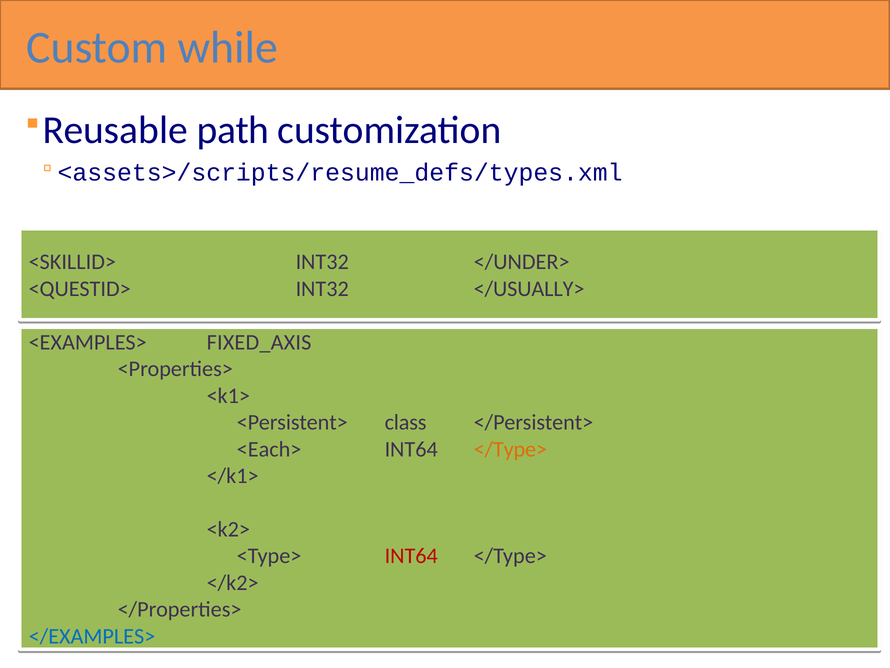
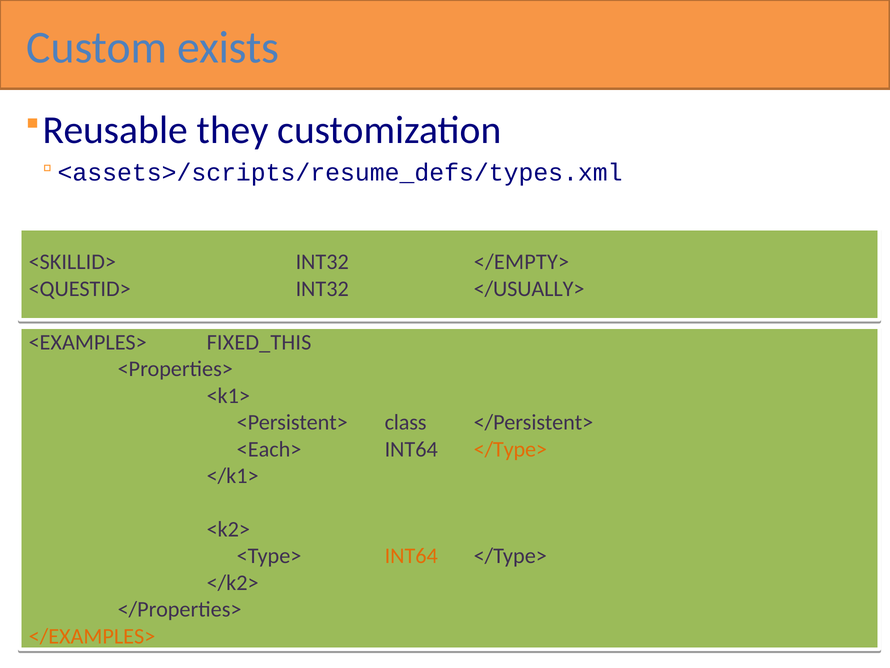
while: while -> exists
path: path -> they
</UNDER>: </UNDER> -> </EMPTY>
FIXED_AXIS: FIXED_AXIS -> FIXED_THIS
INT64 at (411, 556) colour: red -> orange
</EXAMPLES> colour: blue -> orange
